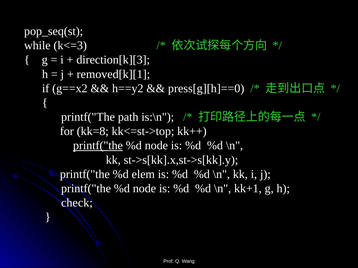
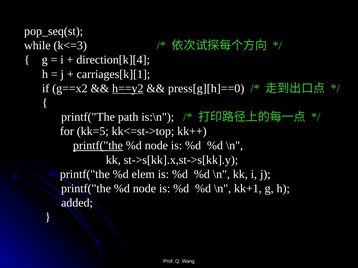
direction[k][3: direction[k][3 -> direction[k][4
removed[k][1: removed[k][1 -> carriages[k][1
h==y2 underline: none -> present
kk=8: kk=8 -> kk=5
check: check -> added
